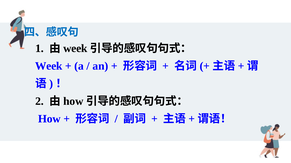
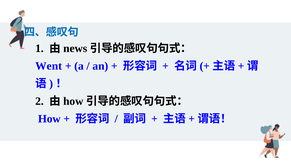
week at (75, 49): week -> news
Week at (49, 66): Week -> Went
